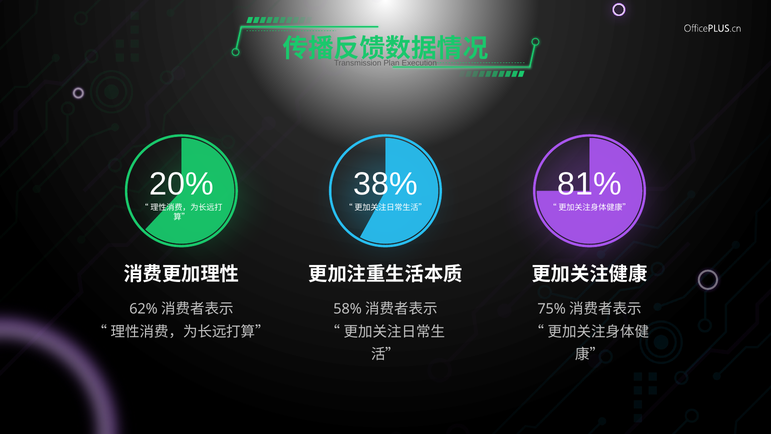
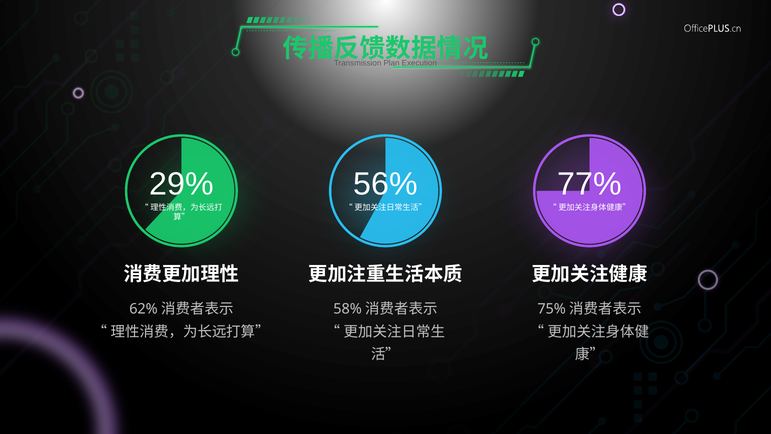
20%: 20% -> 29%
38%: 38% -> 56%
81%: 81% -> 77%
